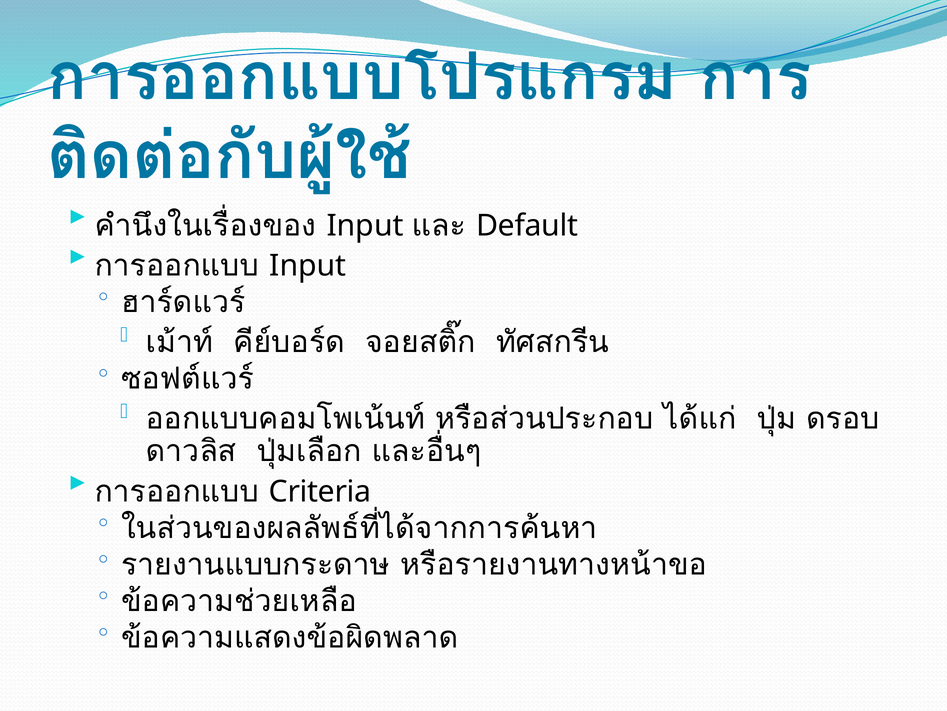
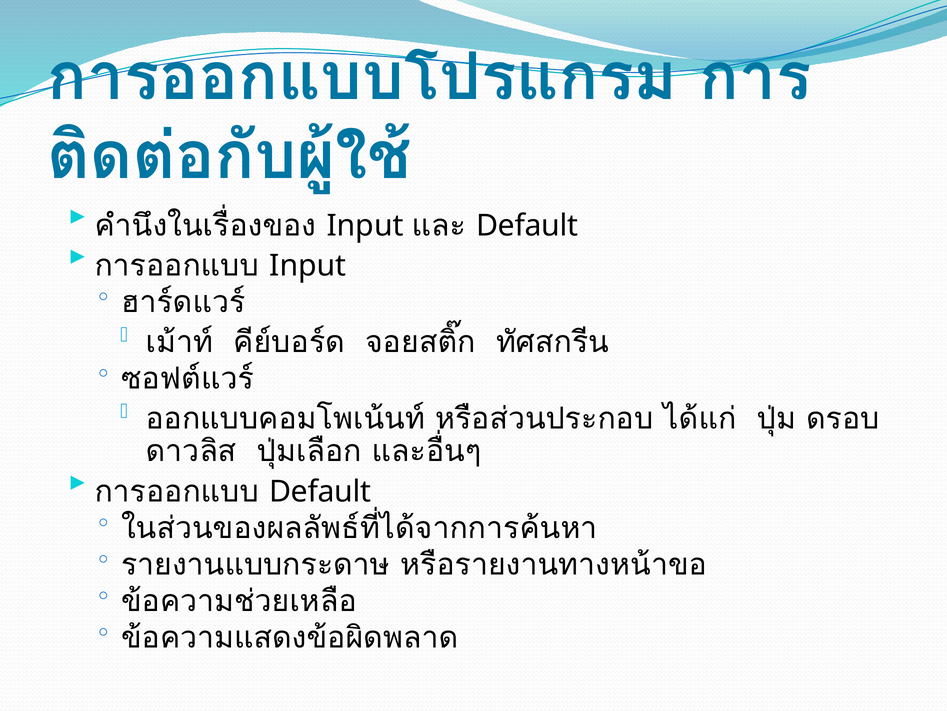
Criteria at (320, 491): Criteria -> Default
